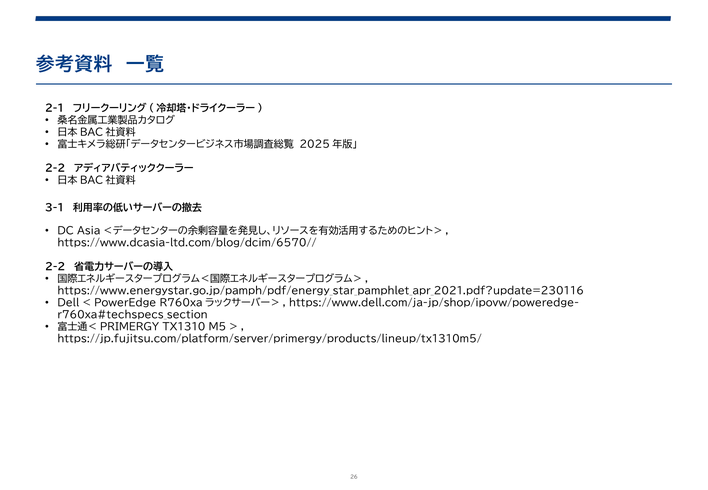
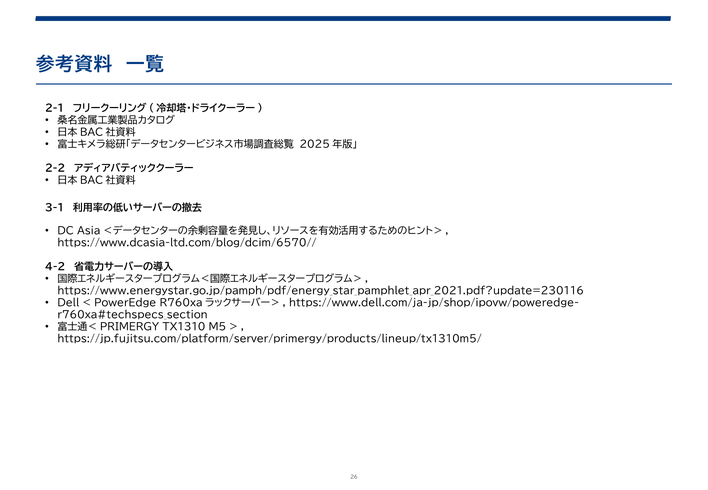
2-2 at (55, 267): 2-2 -> 4-2
